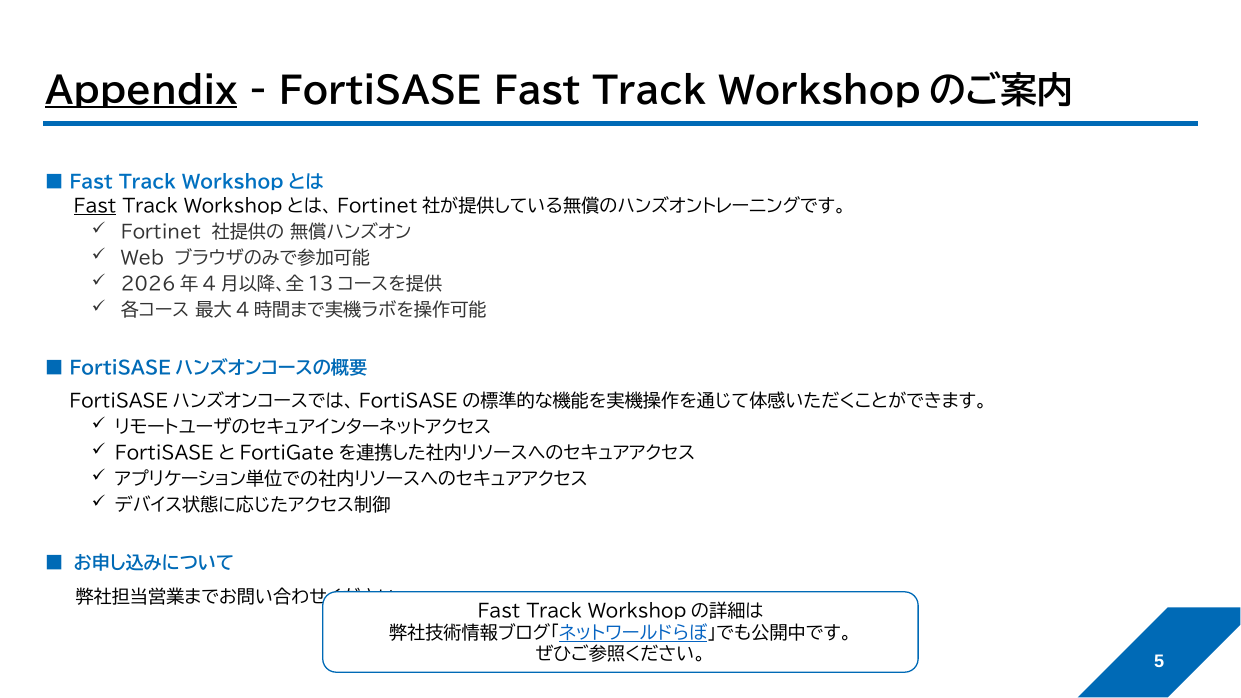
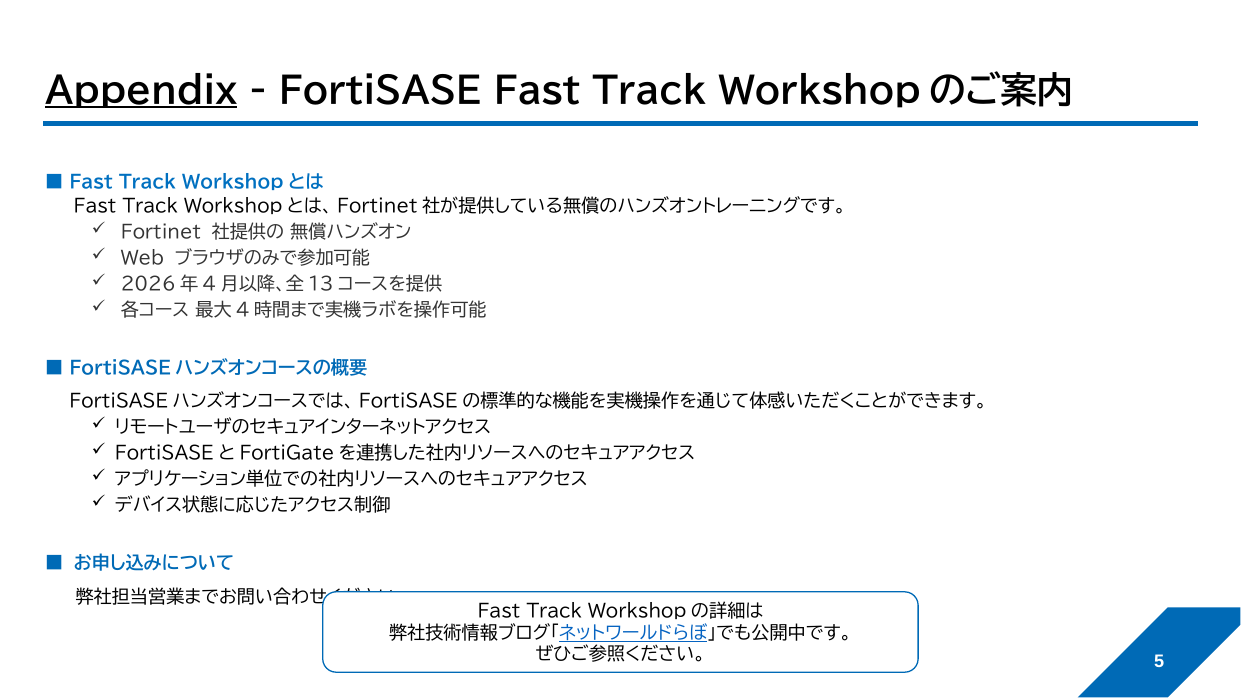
Fast at (95, 207) underline: present -> none
